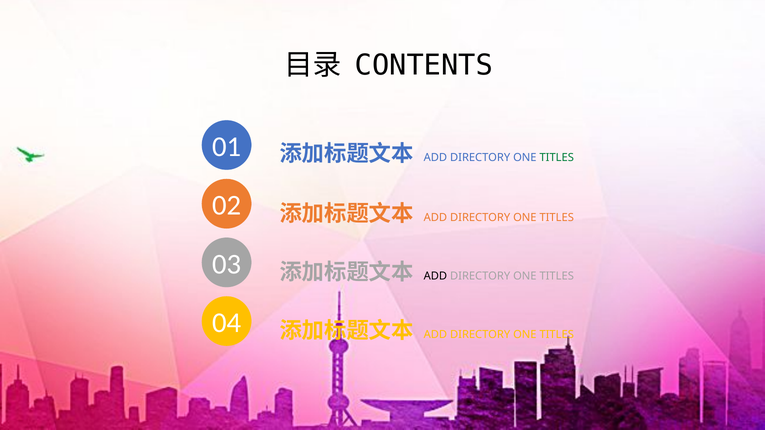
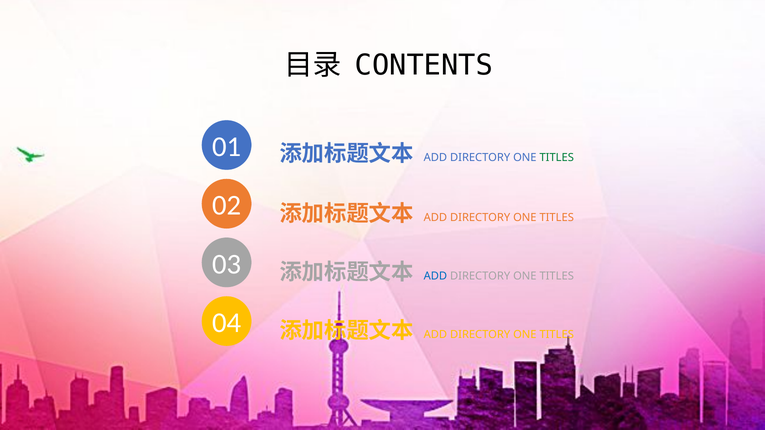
ADD at (435, 276) colour: black -> blue
